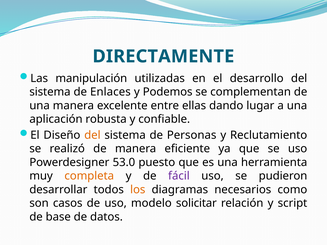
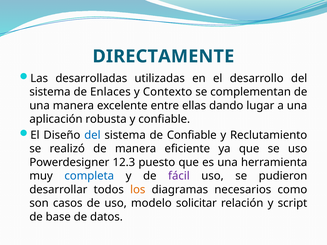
manipulación: manipulación -> desarrolladas
Podemos: Podemos -> Contexto
del at (92, 135) colour: orange -> blue
de Personas: Personas -> Confiable
53.0: 53.0 -> 12.3
completa colour: orange -> blue
